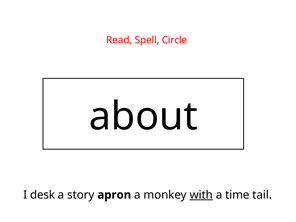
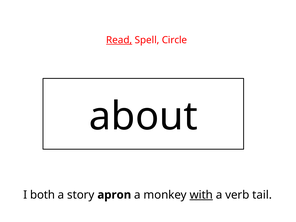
Read underline: none -> present
desk: desk -> both
time: time -> verb
